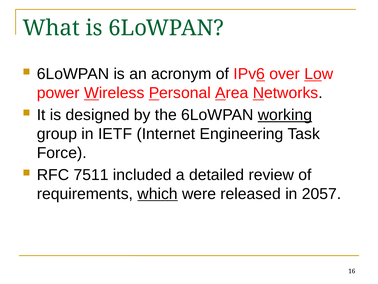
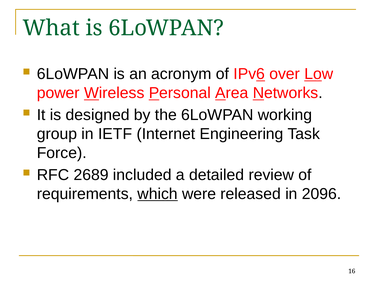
working underline: present -> none
7511: 7511 -> 2689
2057: 2057 -> 2096
